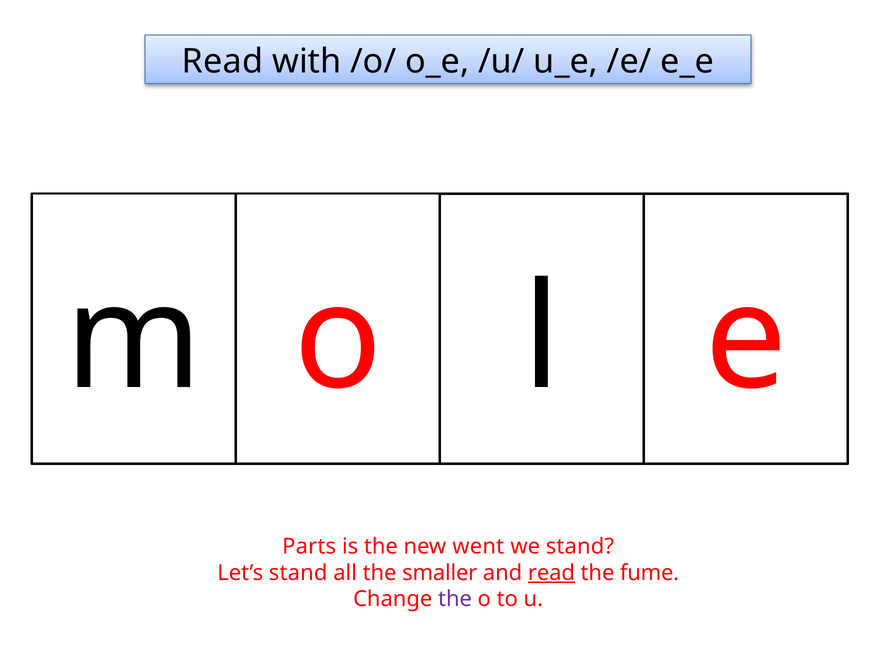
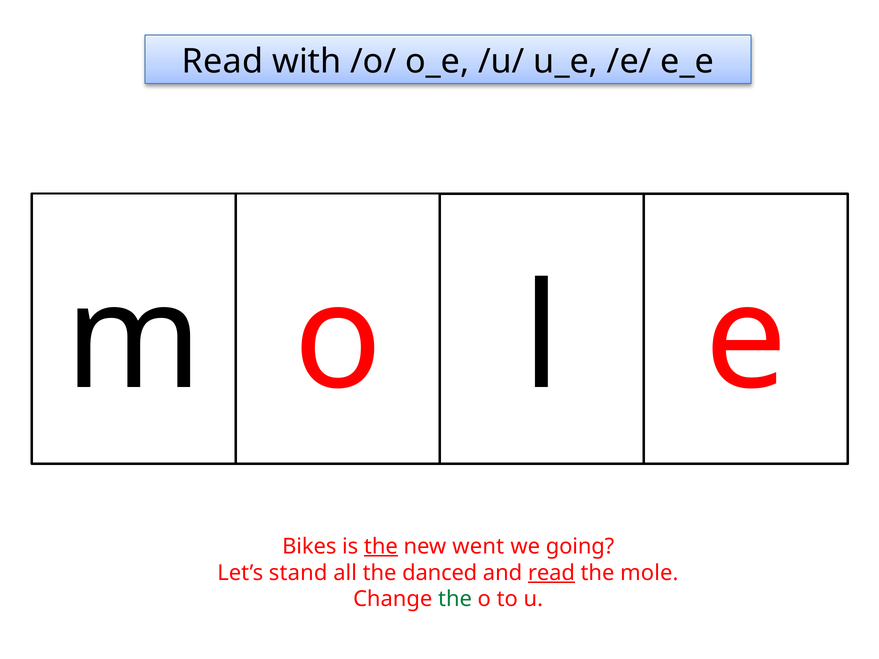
Parts: Parts -> Bikes
the at (381, 547) underline: none -> present
we stand: stand -> going
smaller: smaller -> danced
fume: fume -> mole
the at (455, 599) colour: purple -> green
